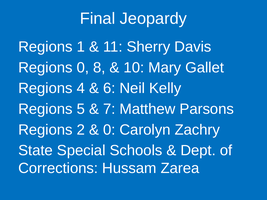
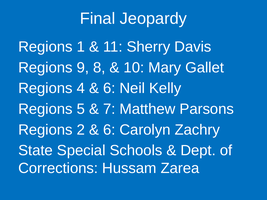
Regions 0: 0 -> 9
0 at (109, 130): 0 -> 6
